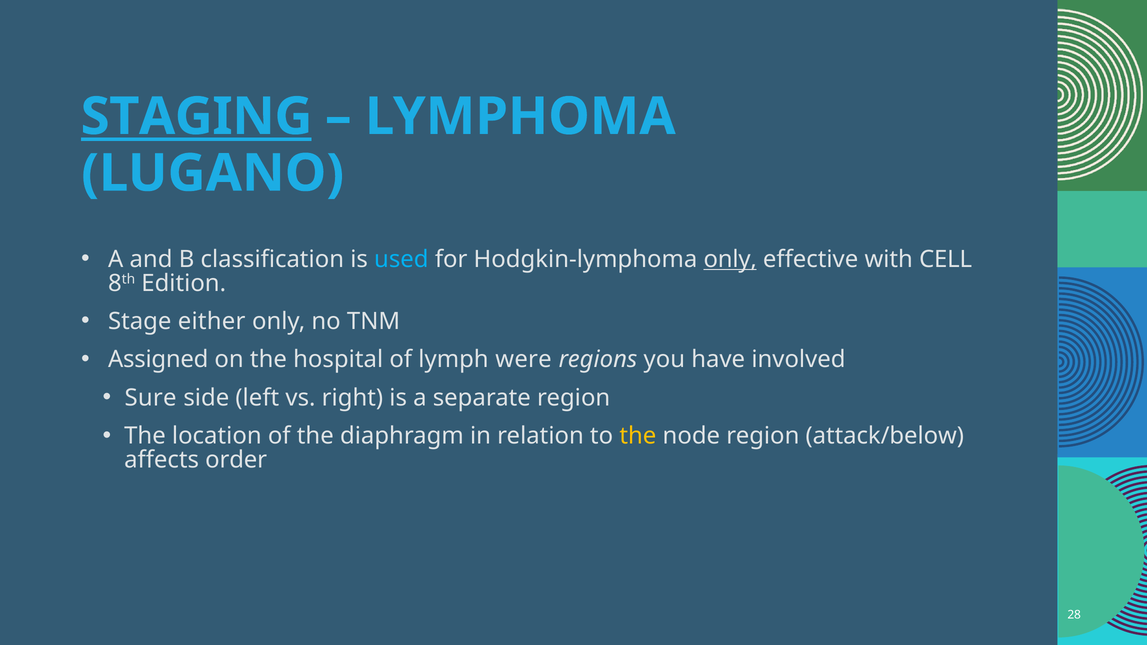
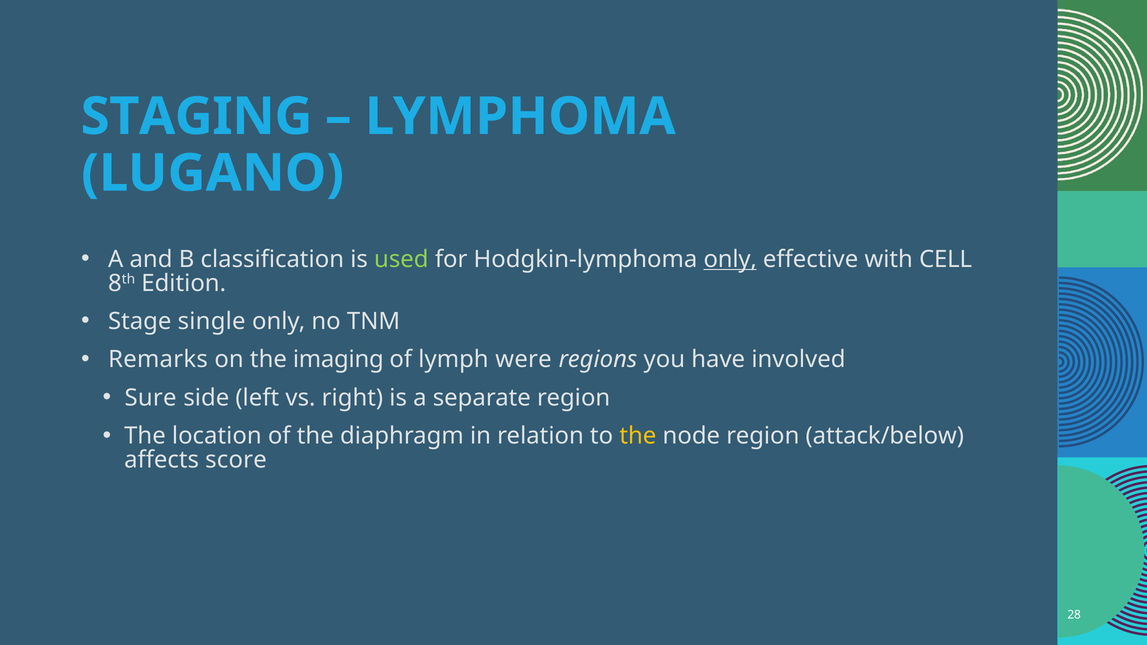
STAGING underline: present -> none
used colour: light blue -> light green
either: either -> single
Assigned: Assigned -> Remarks
hospital: hospital -> imaging
order: order -> score
